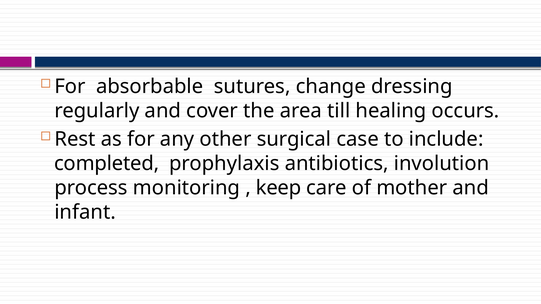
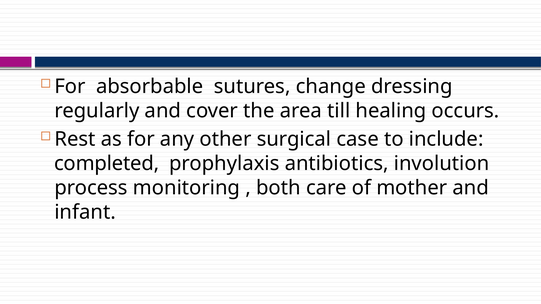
keep: keep -> both
